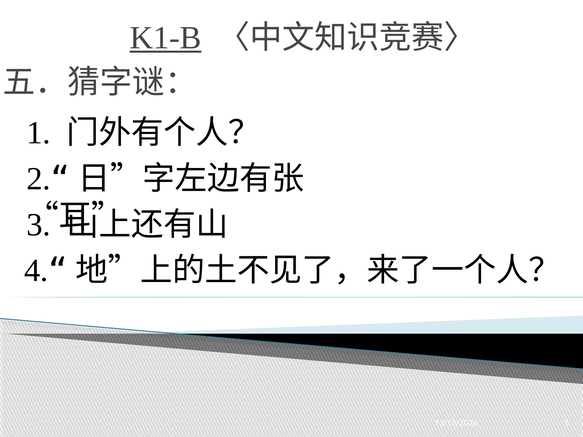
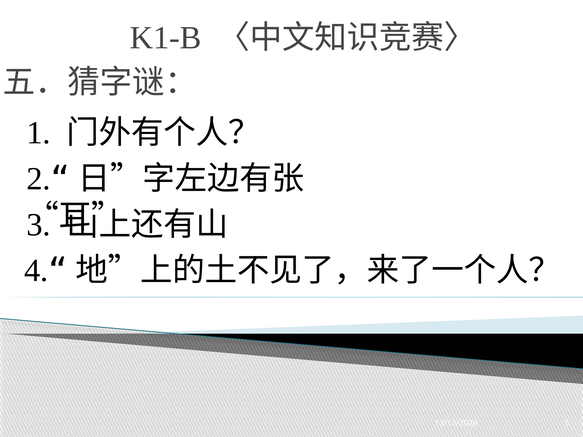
K1-B underline: present -> none
